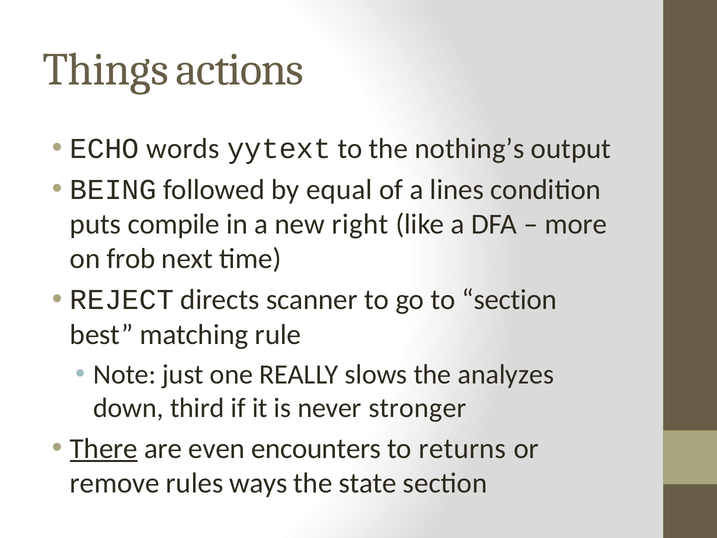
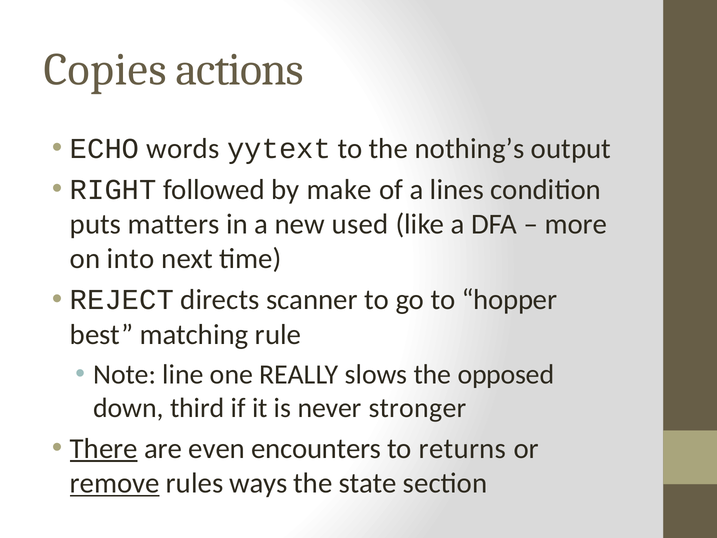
Things: Things -> Copies
BEING: BEING -> RIGHT
equal: equal -> make
compile: compile -> matters
right: right -> used
frob: frob -> into
to section: section -> hopper
just: just -> line
analyzes: analyzes -> opposed
remove underline: none -> present
